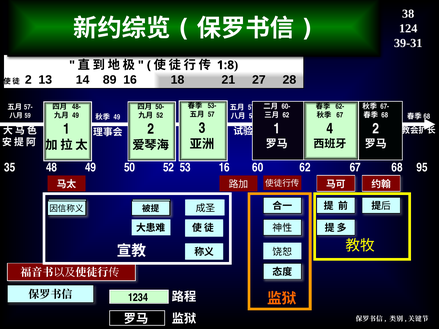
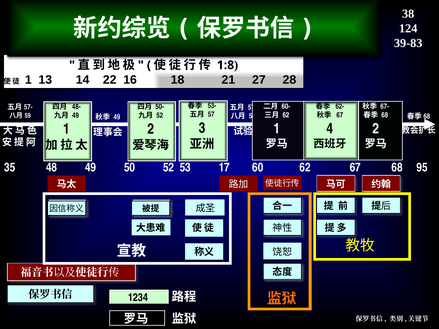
39-31: 39-31 -> 39-83
2 at (28, 80): 2 -> 1
89: 89 -> 22
53 16: 16 -> 17
